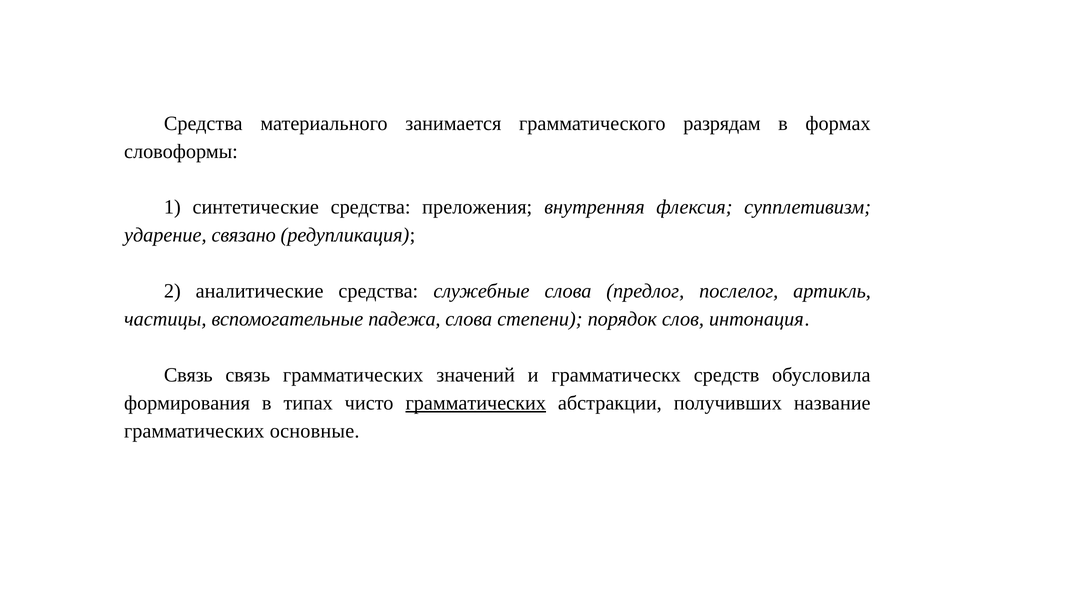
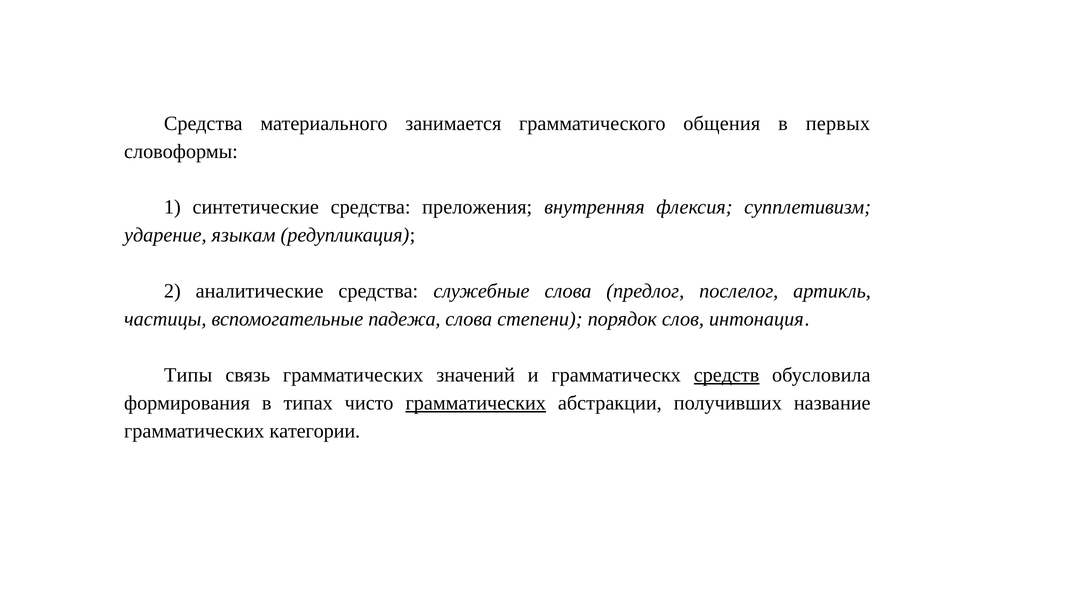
разрядам: разрядам -> общения
формах: формах -> первых
связано: связано -> языкам
Связь at (188, 375): Связь -> Типы
средств underline: none -> present
основные: основные -> категории
